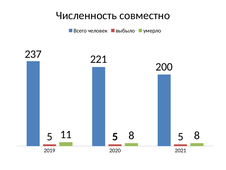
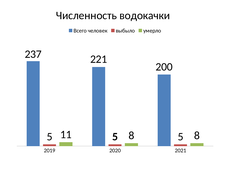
совместно: совместно -> водокачки
